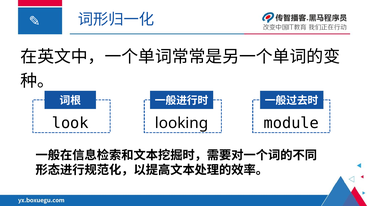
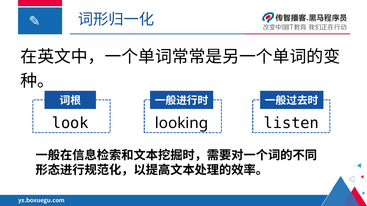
module: module -> listen
